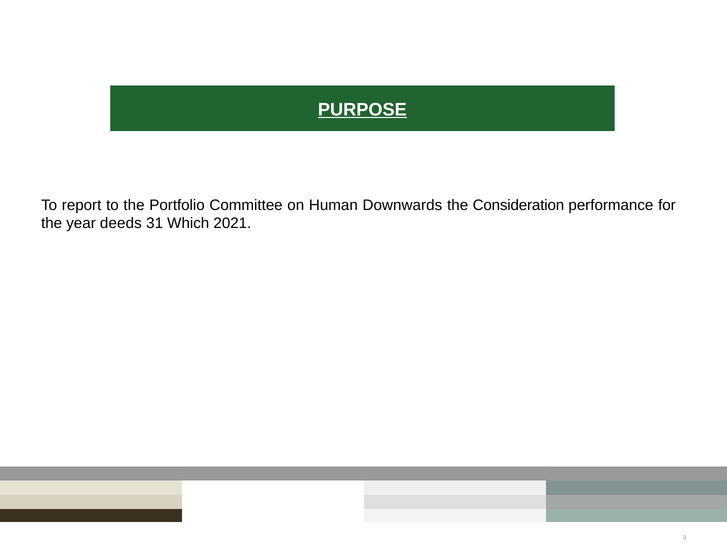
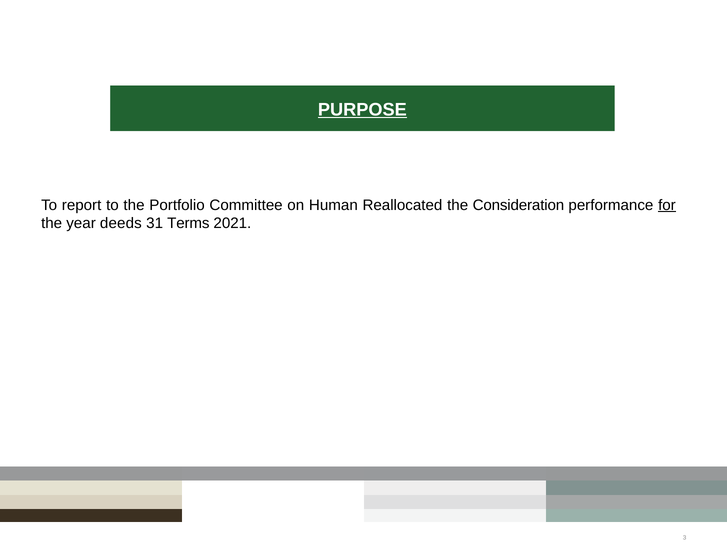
Downwards: Downwards -> Reallocated
for underline: none -> present
Which: Which -> Terms
